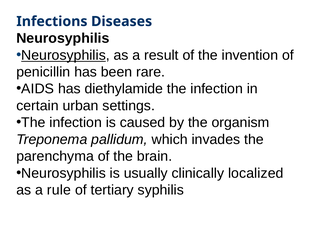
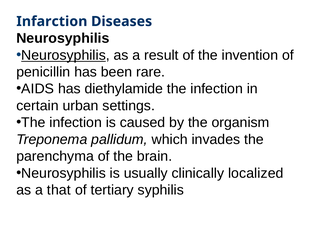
Infections: Infections -> Infarction
rule: rule -> that
